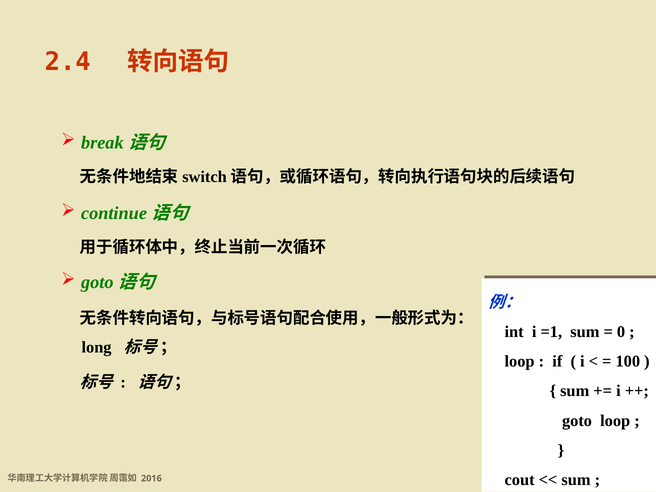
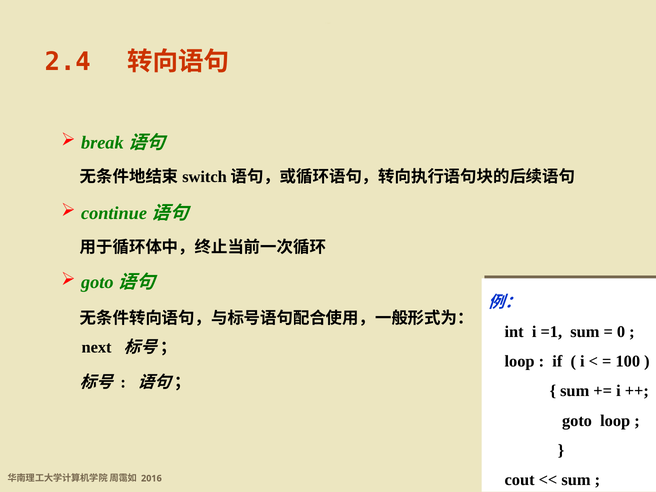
long: long -> next
